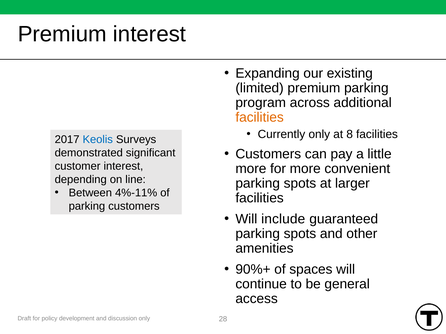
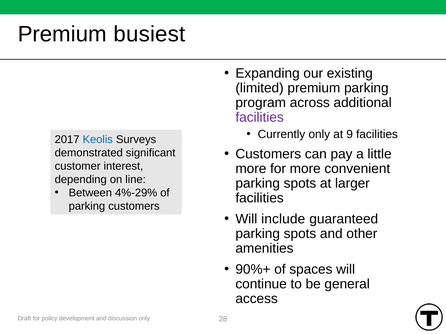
Premium interest: interest -> busiest
facilities at (260, 118) colour: orange -> purple
8: 8 -> 9
4%-11%: 4%-11% -> 4%-29%
